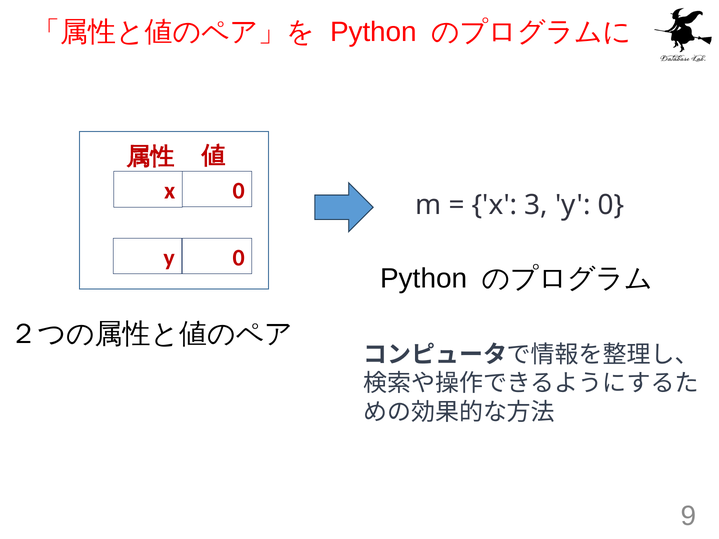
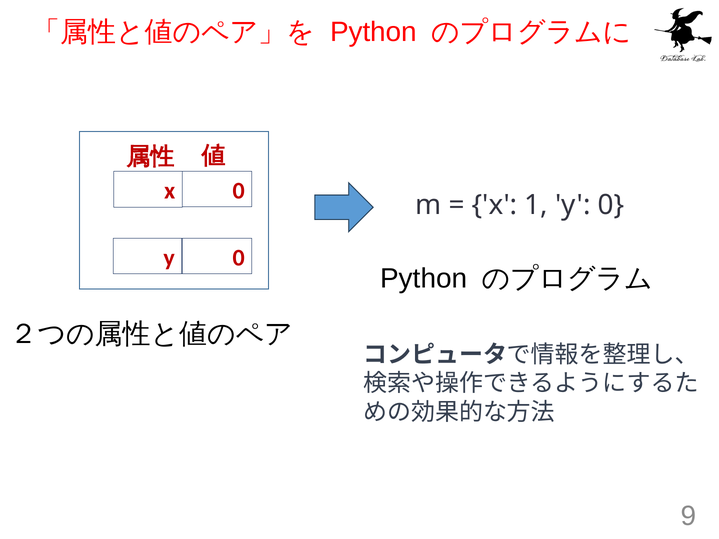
3: 3 -> 1
